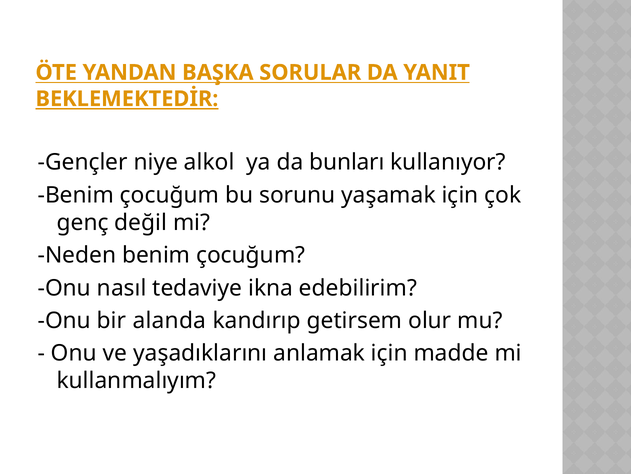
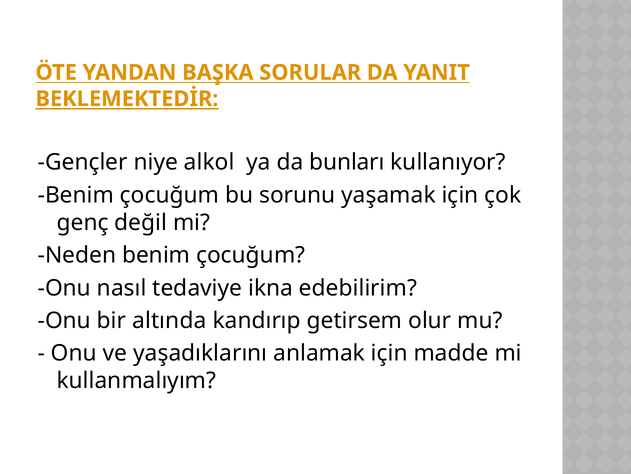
alanda: alanda -> altında
